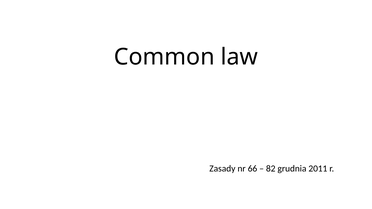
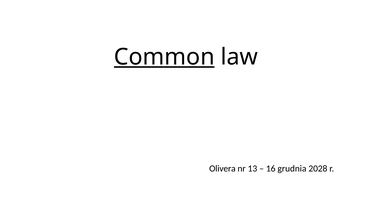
Common underline: none -> present
Zasady: Zasady -> Olivera
66: 66 -> 13
82: 82 -> 16
2011: 2011 -> 2028
